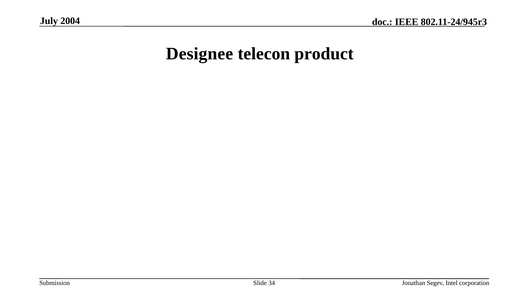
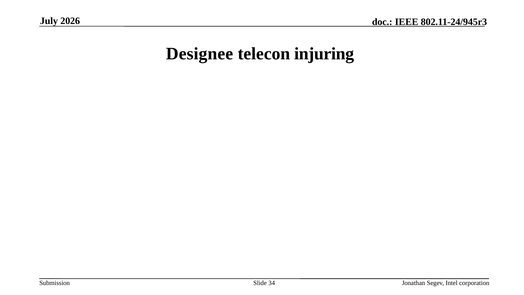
2004: 2004 -> 2026
product: product -> injuring
